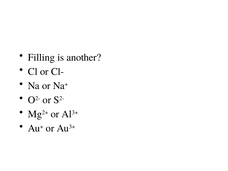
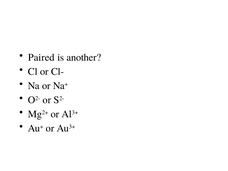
Filling: Filling -> Paired
